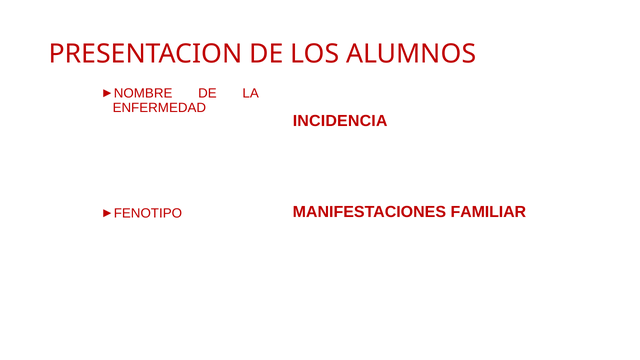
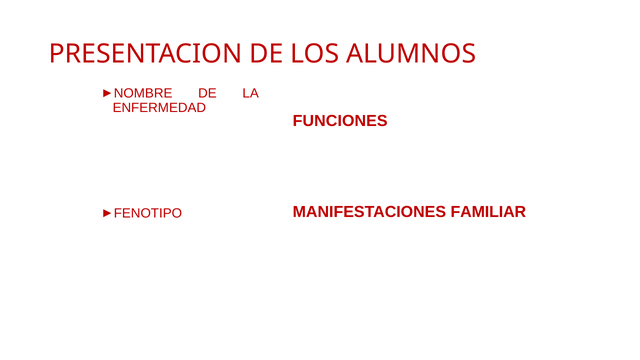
INCIDENCIA: INCIDENCIA -> FUNCIONES
